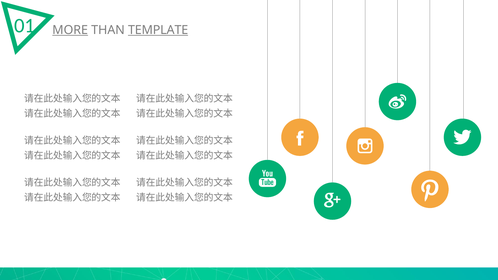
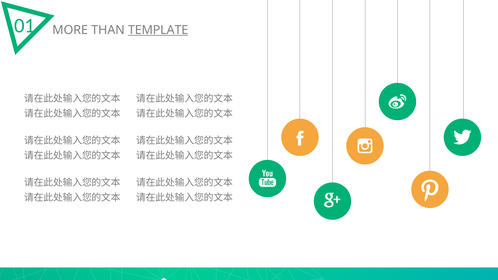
MORE underline: present -> none
